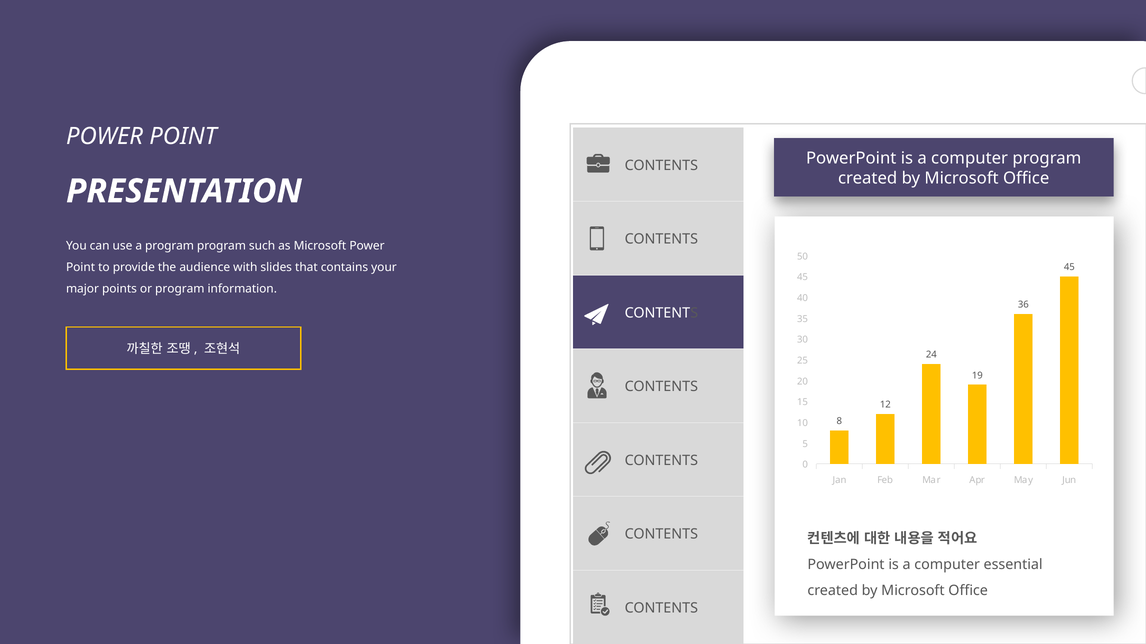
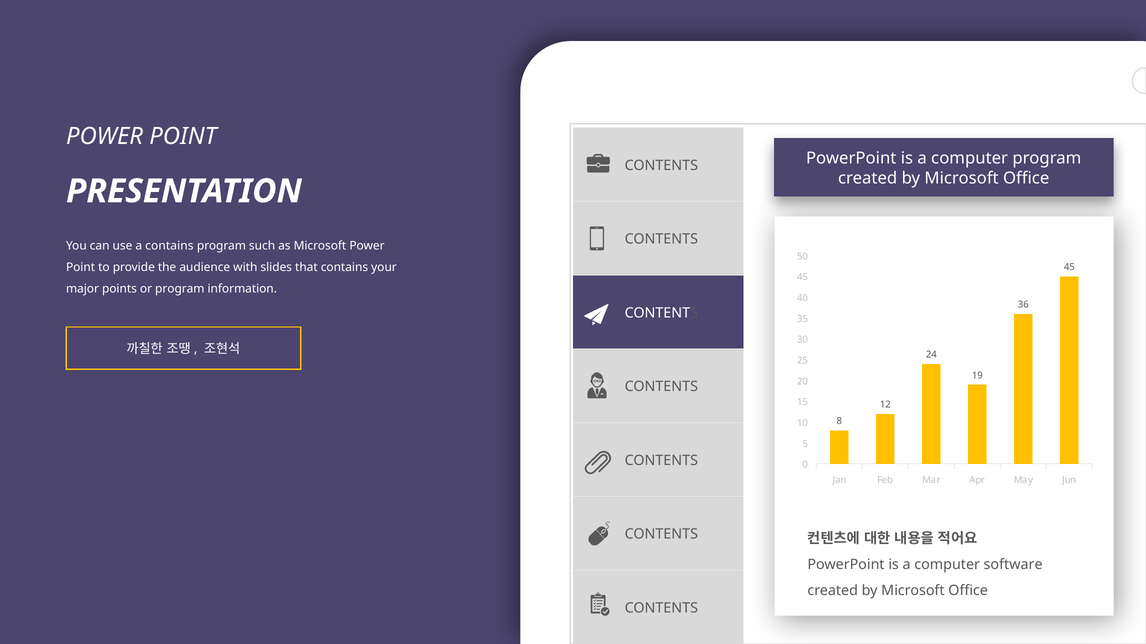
a program: program -> contains
essential: essential -> software
